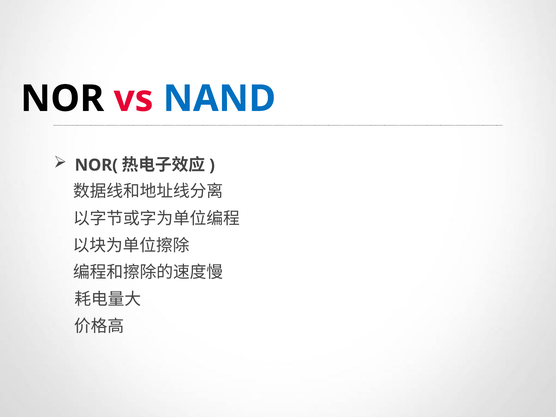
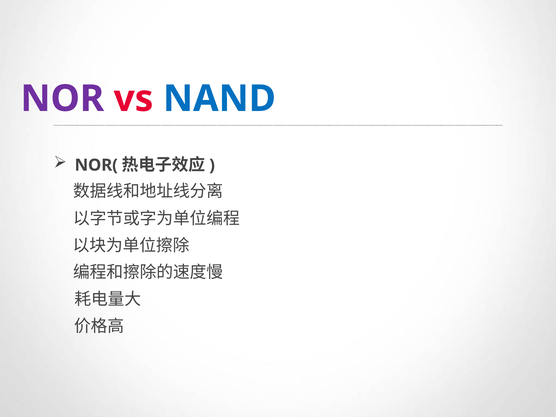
NOR colour: black -> purple
